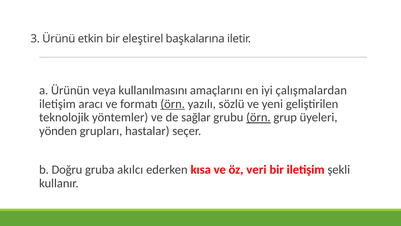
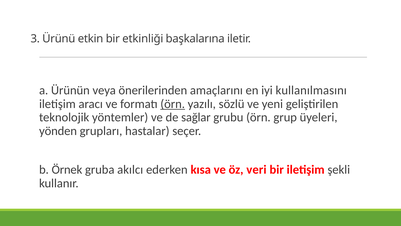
eleştirel: eleştirel -> etkinliği
kullanılmasını: kullanılmasını -> önerilerinden
çalışmalardan: çalışmalardan -> kullanılmasını
örn at (258, 117) underline: present -> none
Doğru: Doğru -> Örnek
